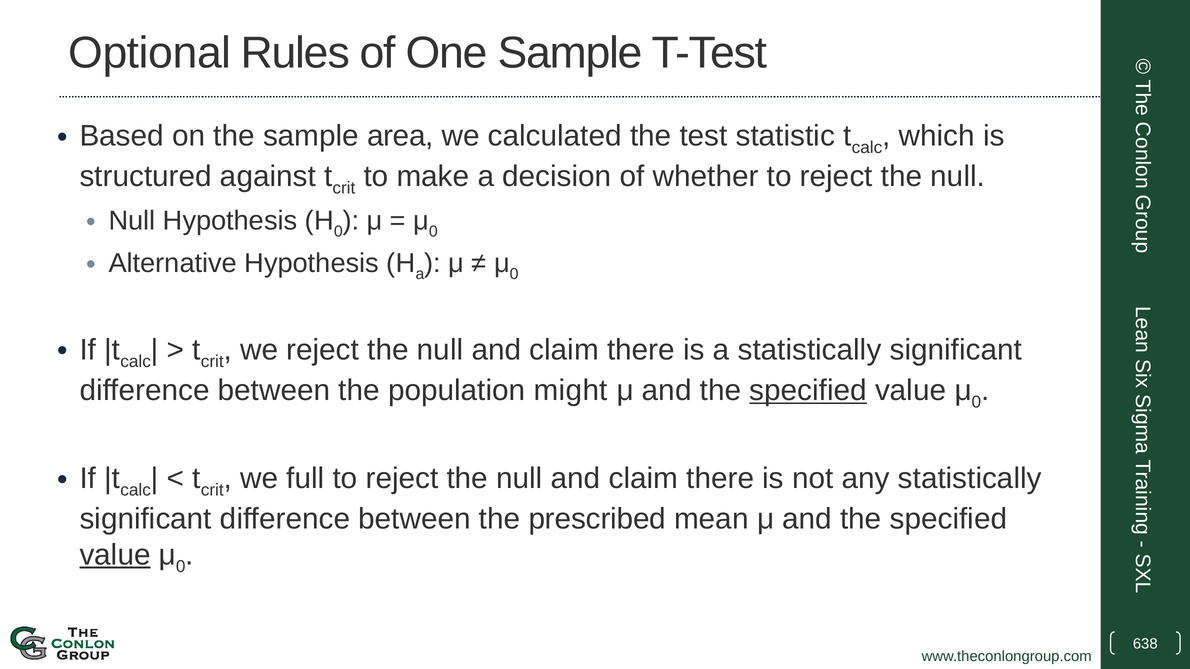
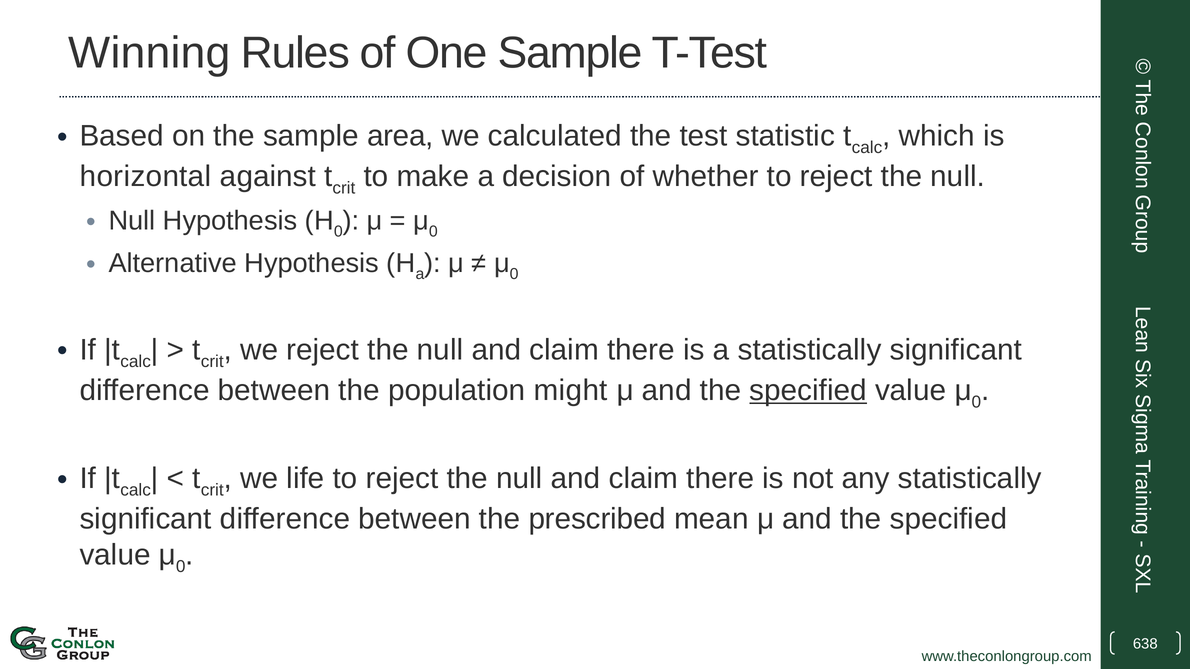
Optional: Optional -> Winning
structured: structured -> horizontal
full: full -> life
value at (115, 555) underline: present -> none
